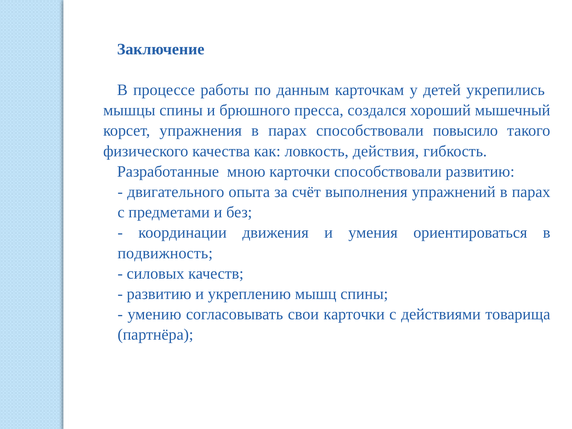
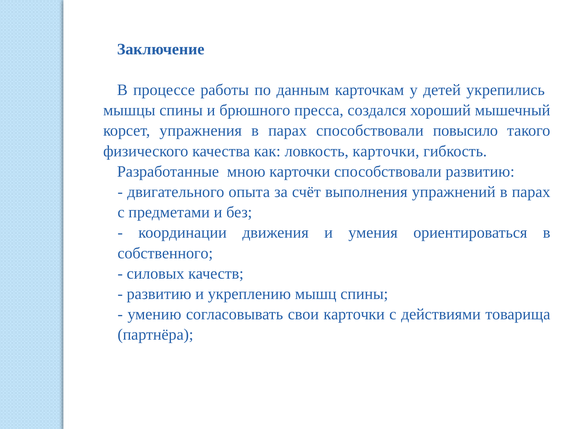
ловкость действия: действия -> карточки
подвижность: подвижность -> собственного
